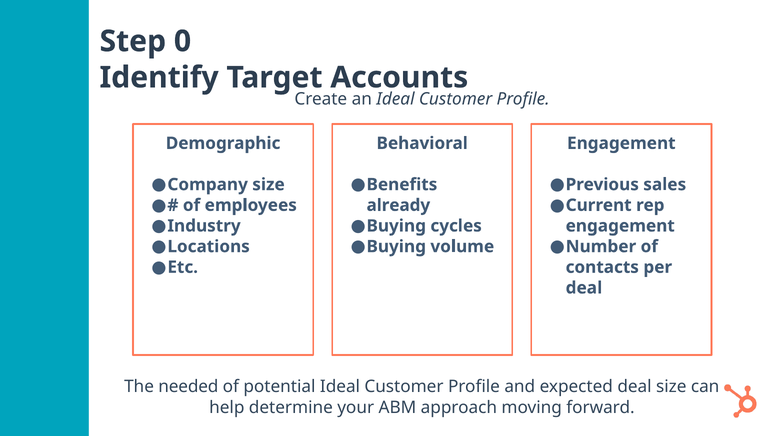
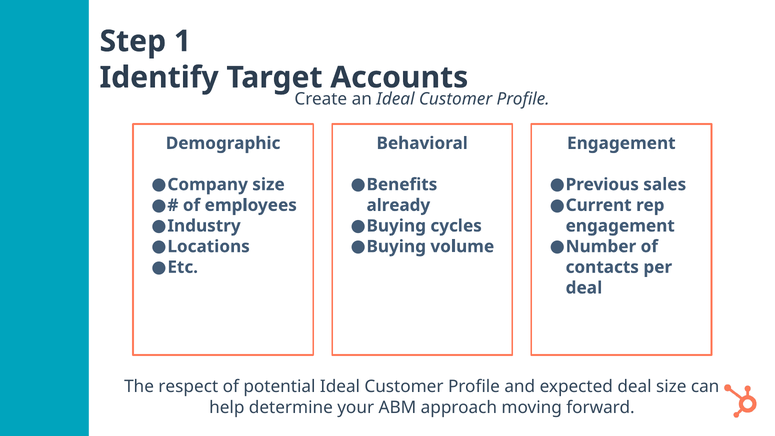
0: 0 -> 1
needed: needed -> respect
